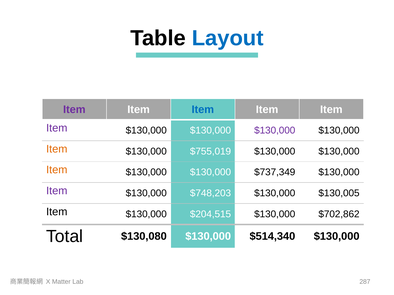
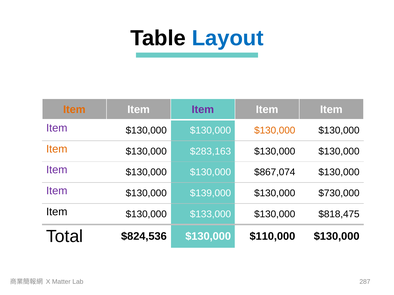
Item at (74, 110) colour: purple -> orange
Item at (203, 110) colour: blue -> purple
$130,000 at (275, 131) colour: purple -> orange
$755,019: $755,019 -> $283,163
Item at (57, 170) colour: orange -> purple
$737,349: $737,349 -> $867,074
$748,203: $748,203 -> $139,000
$130,005: $130,005 -> $730,000
$204,515: $204,515 -> $133,000
$702,862: $702,862 -> $818,475
$130,080: $130,080 -> $824,536
$514,340: $514,340 -> $110,000
